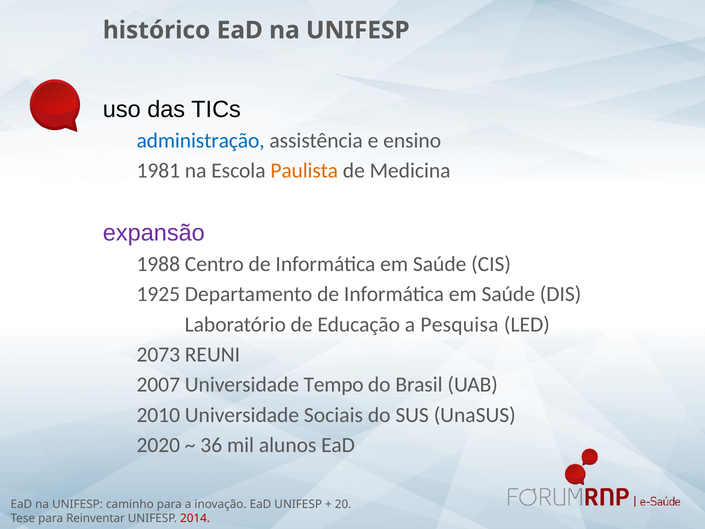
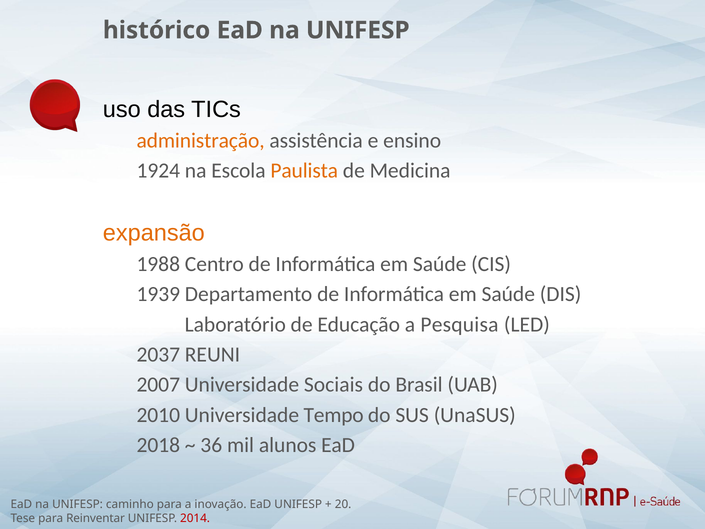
administração colour: blue -> orange
1981: 1981 -> 1924
expansão colour: purple -> orange
1925: 1925 -> 1939
2073: 2073 -> 2037
Tempo: Tempo -> Sociais
Sociais: Sociais -> Tempo
2020: 2020 -> 2018
